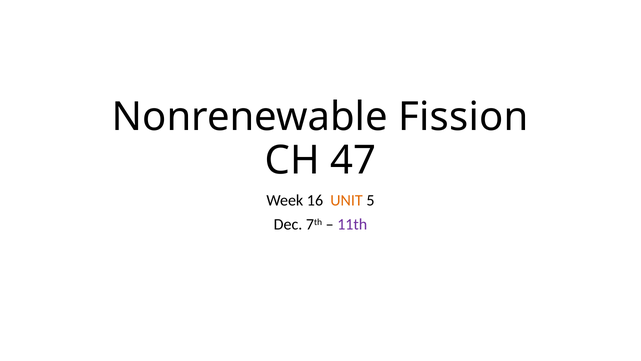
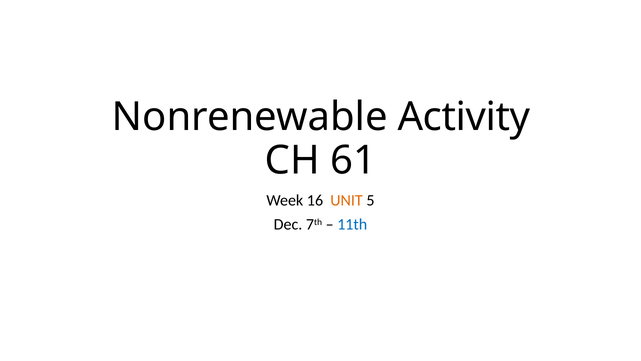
Fission: Fission -> Activity
47: 47 -> 61
11th colour: purple -> blue
